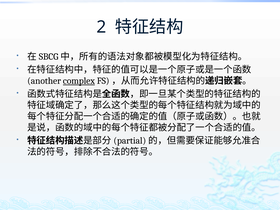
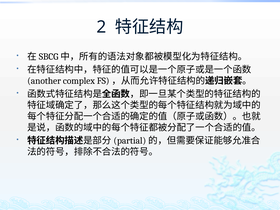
complex underline: present -> none
